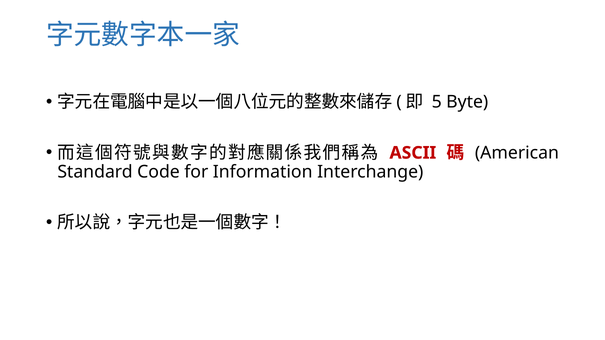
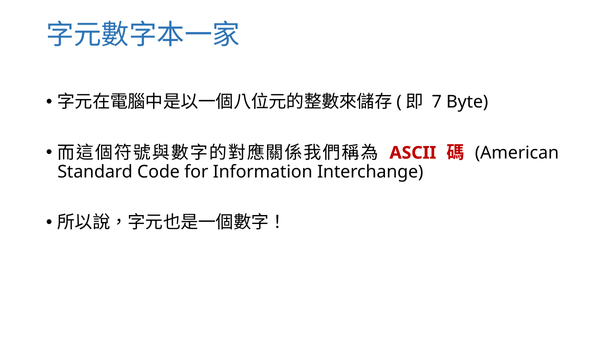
5: 5 -> 7
